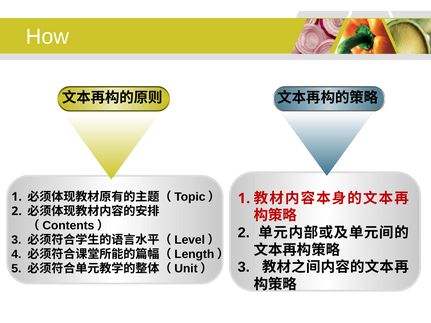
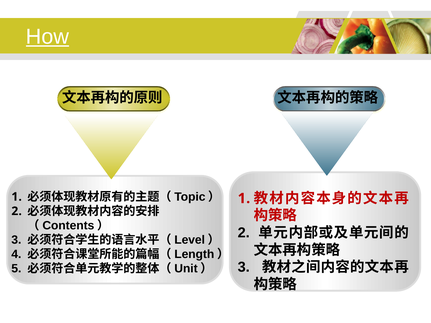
How underline: none -> present
